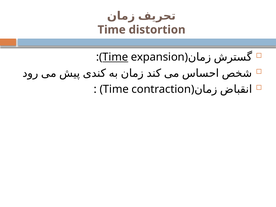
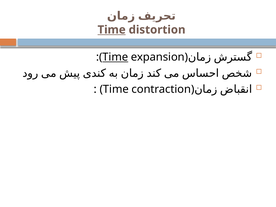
Time at (112, 30) underline: none -> present
